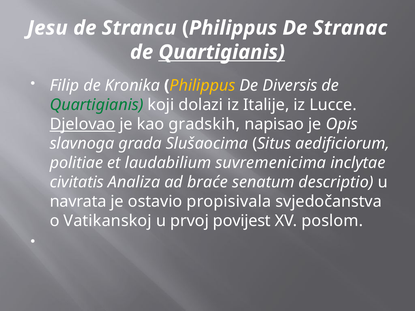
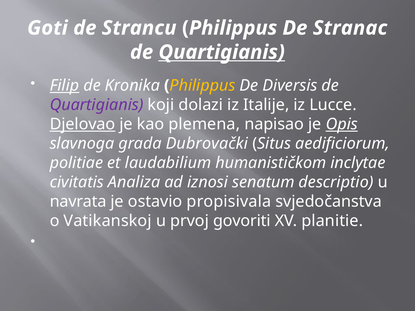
Jesu: Jesu -> Goti
Filip underline: none -> present
Quartigianis at (97, 105) colour: green -> purple
gradskih: gradskih -> plemena
Opis underline: none -> present
Slušaocima: Slušaocima -> Dubrovački
suvremenicima: suvremenicima -> humanističkom
braće: braće -> iznosi
povijest: povijest -> govoriti
poslom: poslom -> planitie
